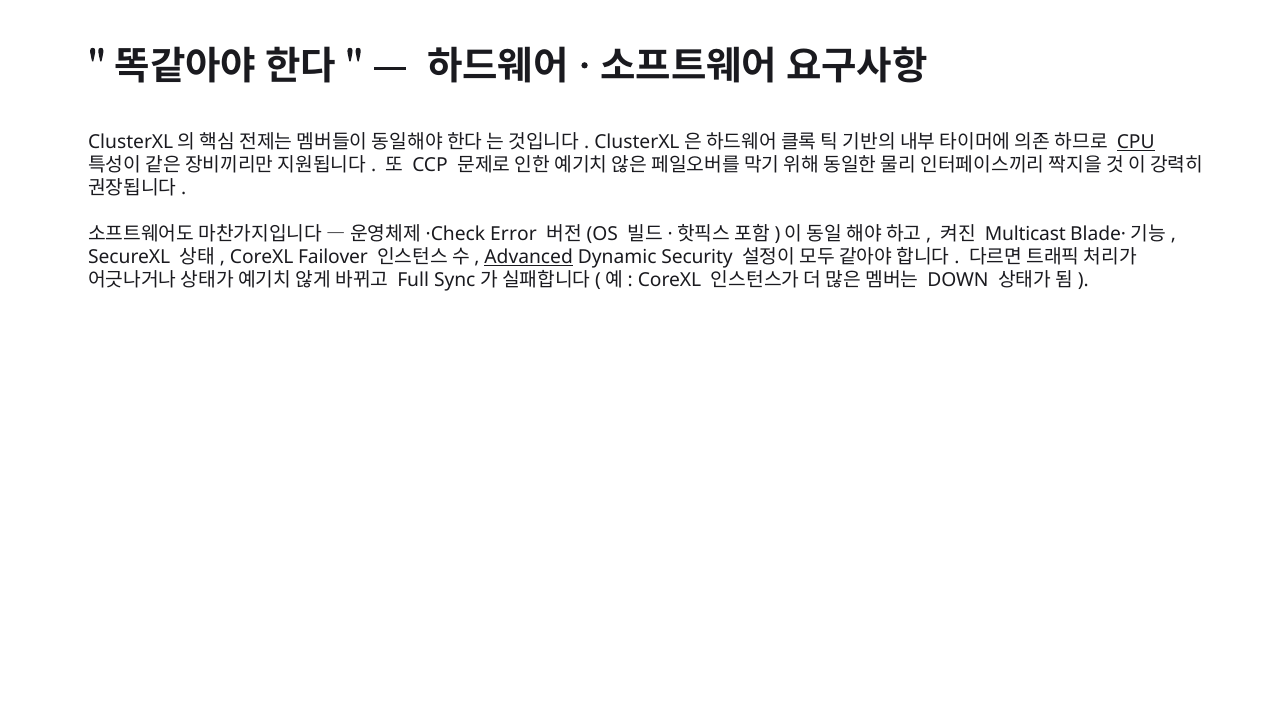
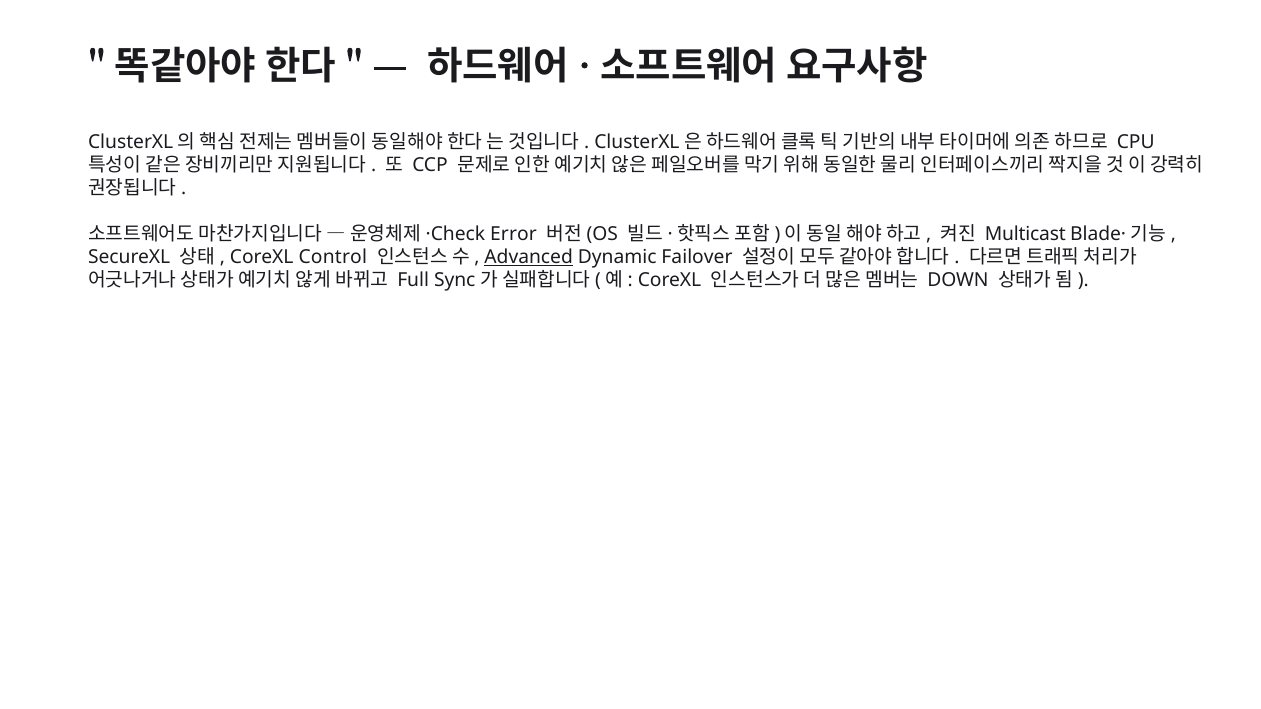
CPU underline: present -> none
Failover: Failover -> Control
Security: Security -> Failover
